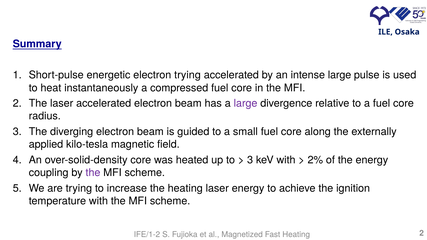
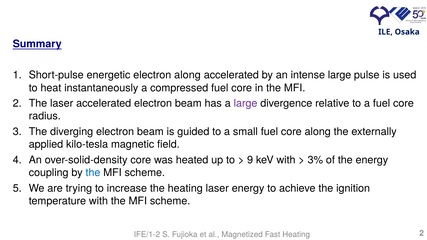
electron trying: trying -> along
3 at (250, 160): 3 -> 9
2%: 2% -> 3%
the at (93, 173) colour: purple -> blue
